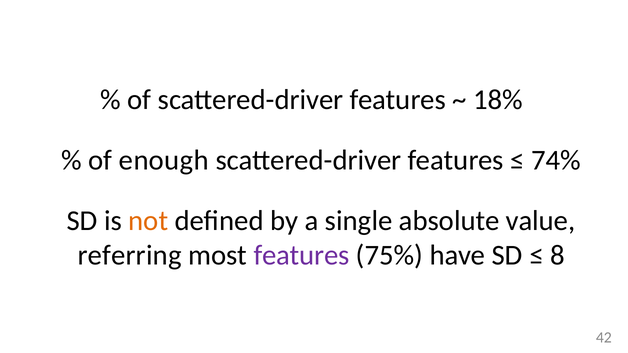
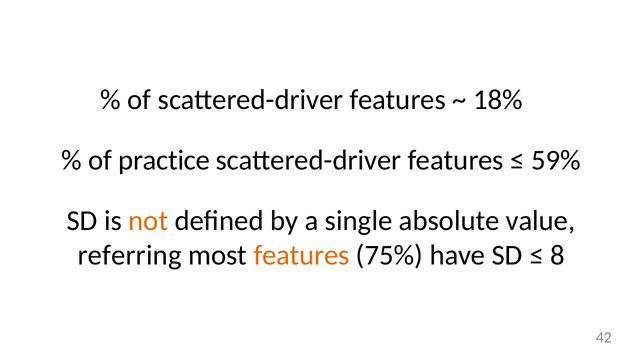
enough: enough -> practice
74%: 74% -> 59%
features at (302, 255) colour: purple -> orange
